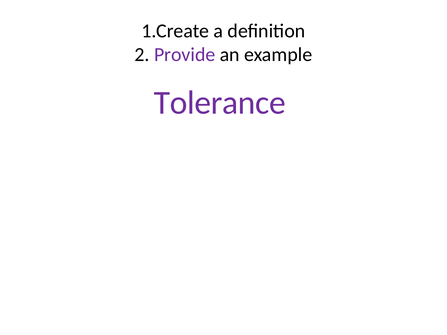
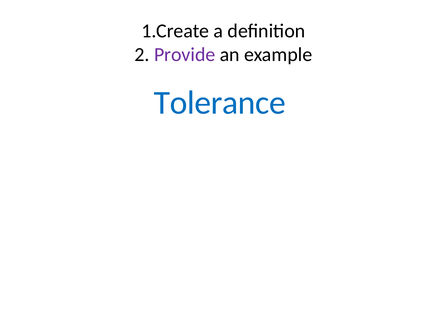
Tolerance colour: purple -> blue
